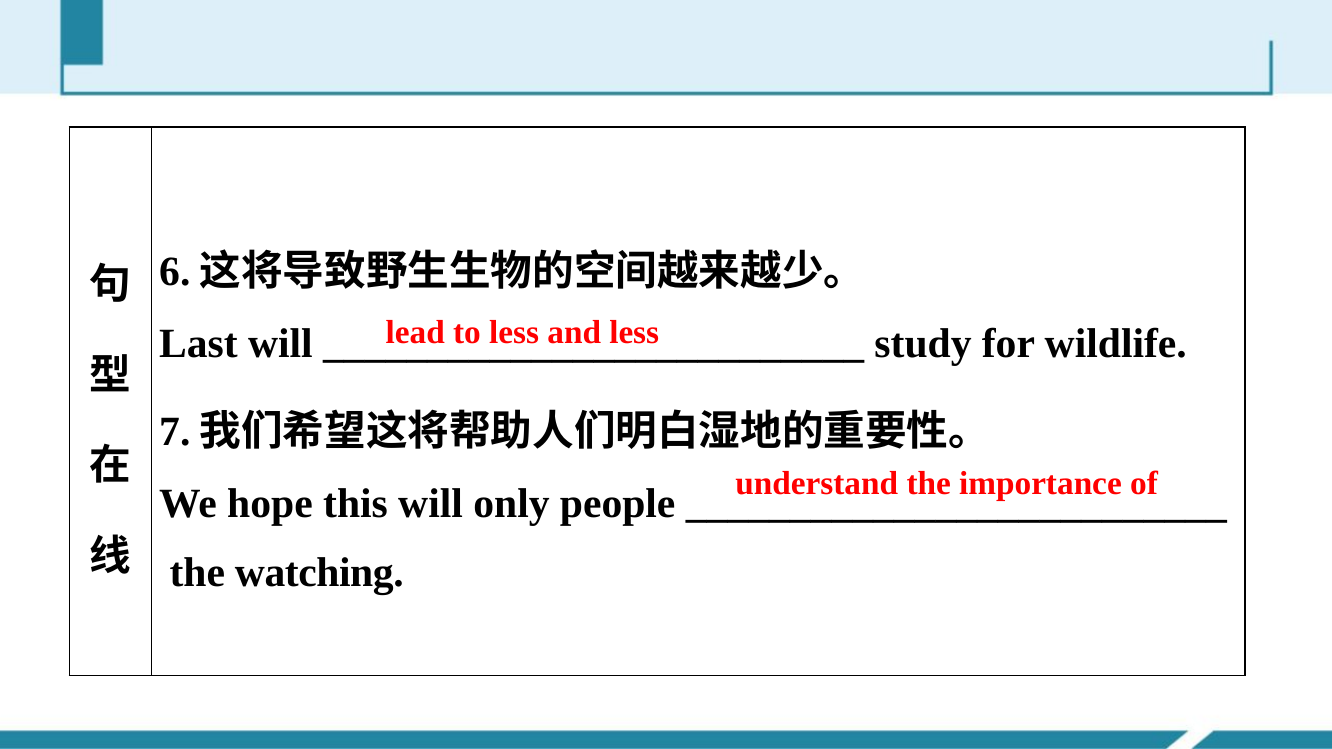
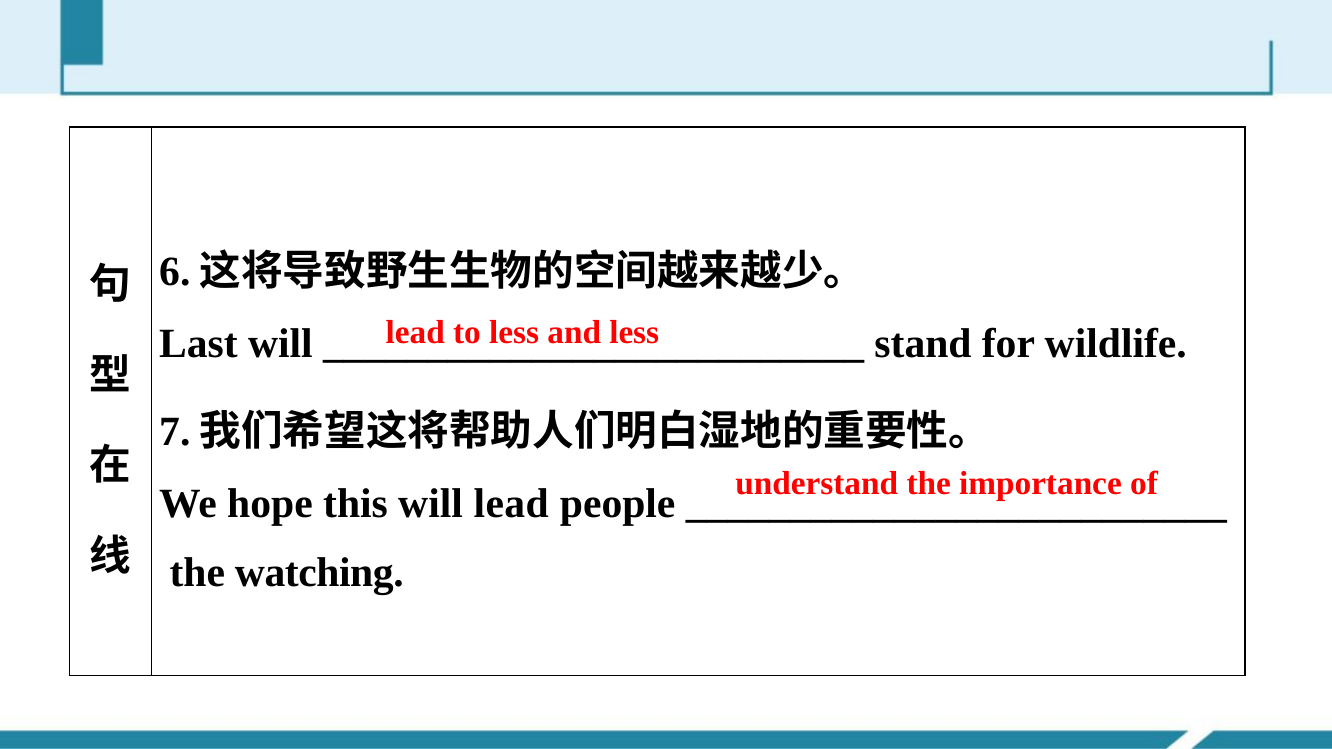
study: study -> stand
will only: only -> lead
